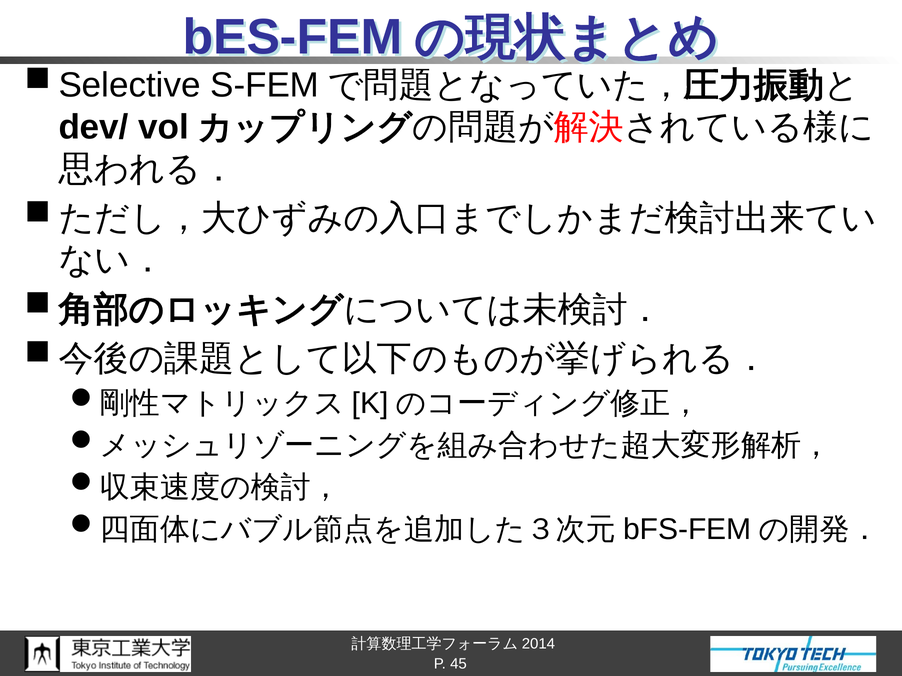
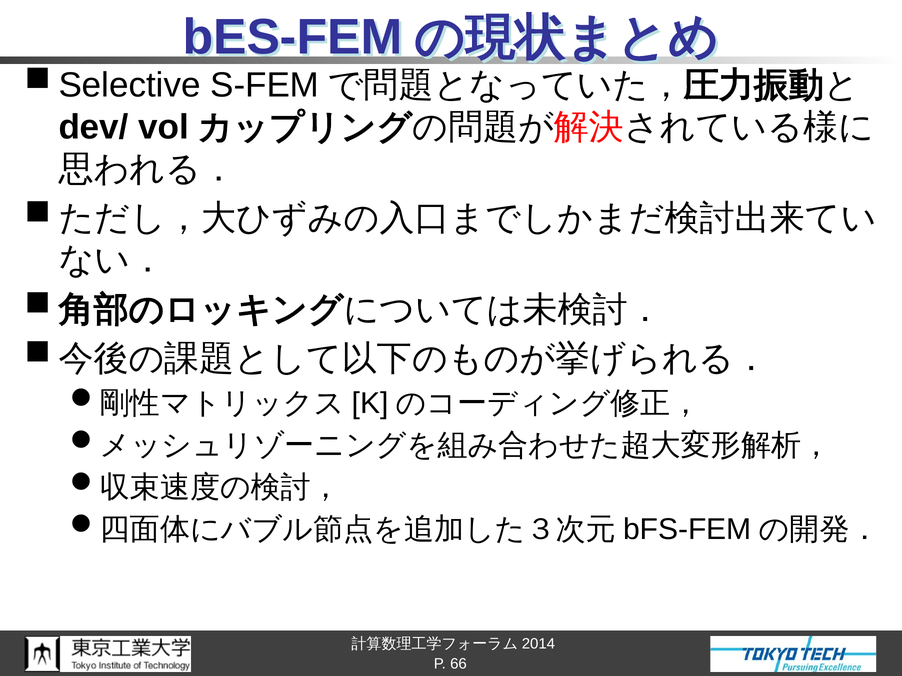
45: 45 -> 66
